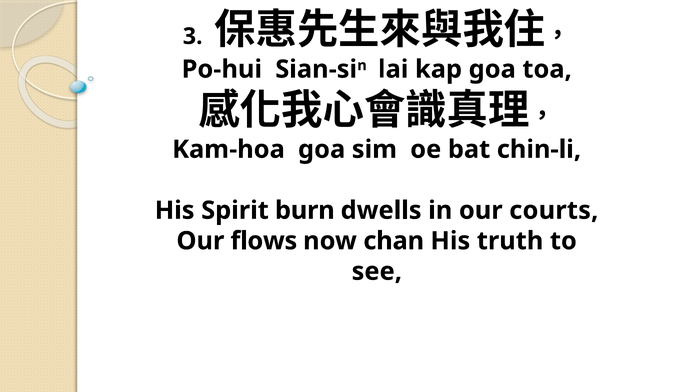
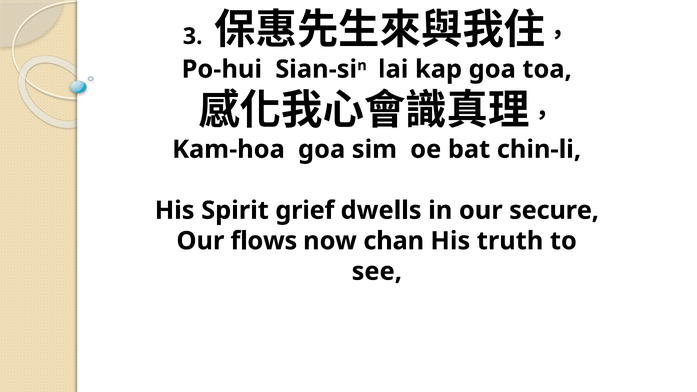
burn: burn -> grief
courts: courts -> secure
